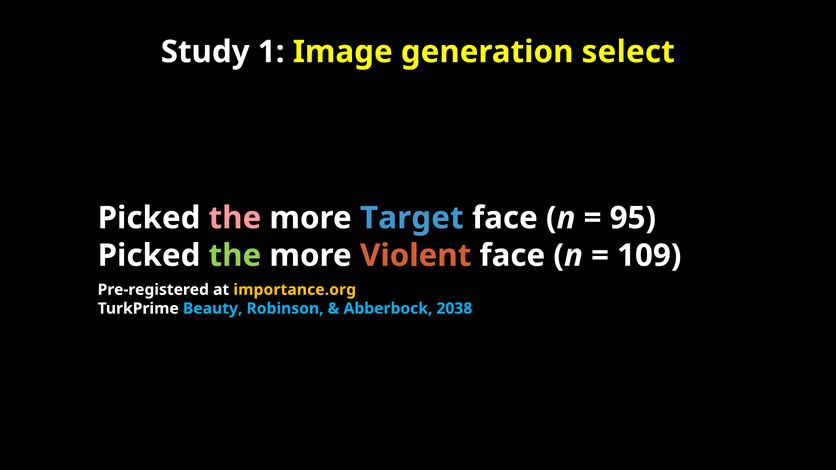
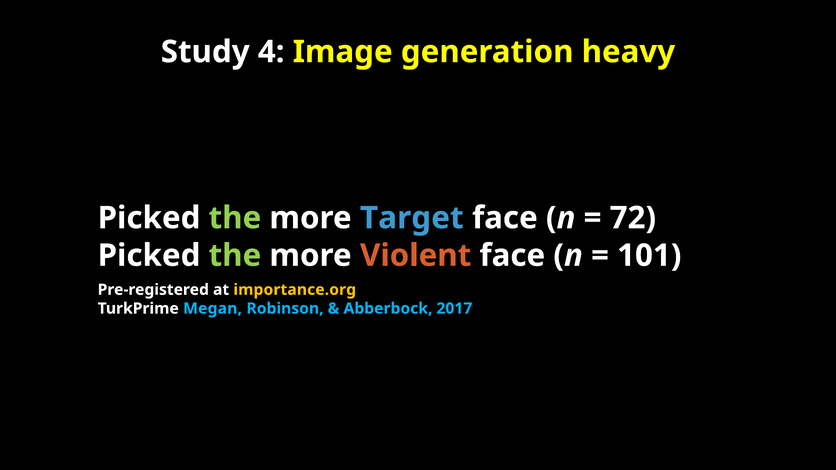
1: 1 -> 4
select: select -> heavy
the at (235, 218) colour: pink -> light green
95: 95 -> 72
109: 109 -> 101
Beauty: Beauty -> Megan
2038: 2038 -> 2017
